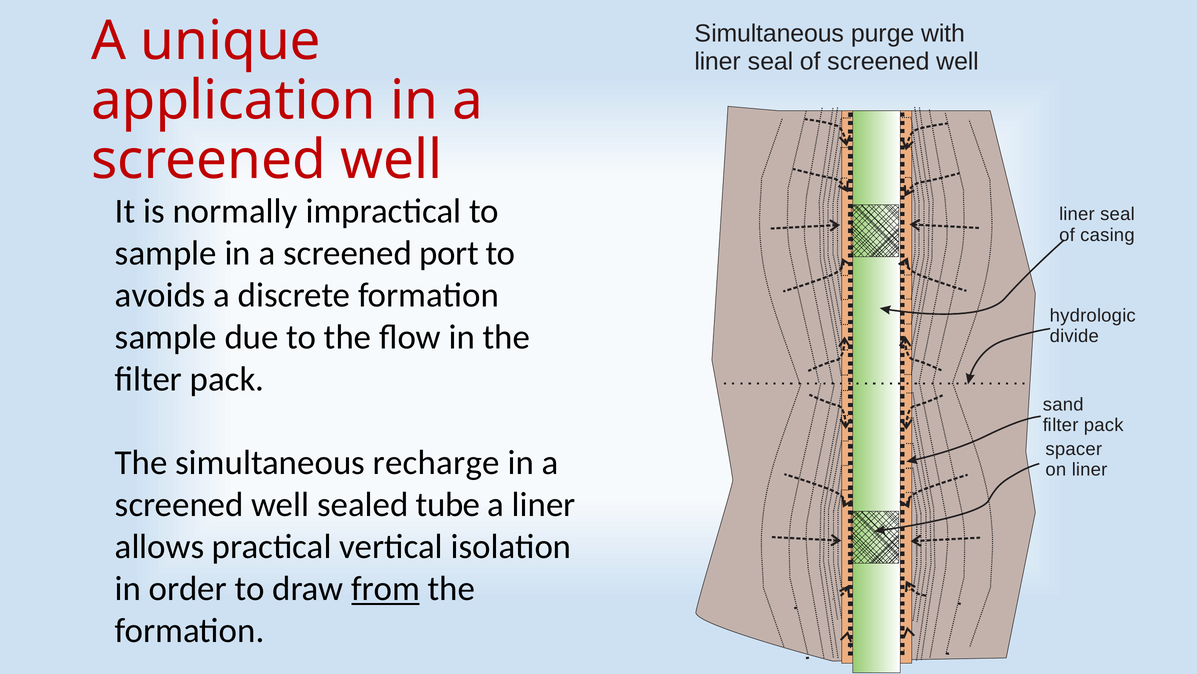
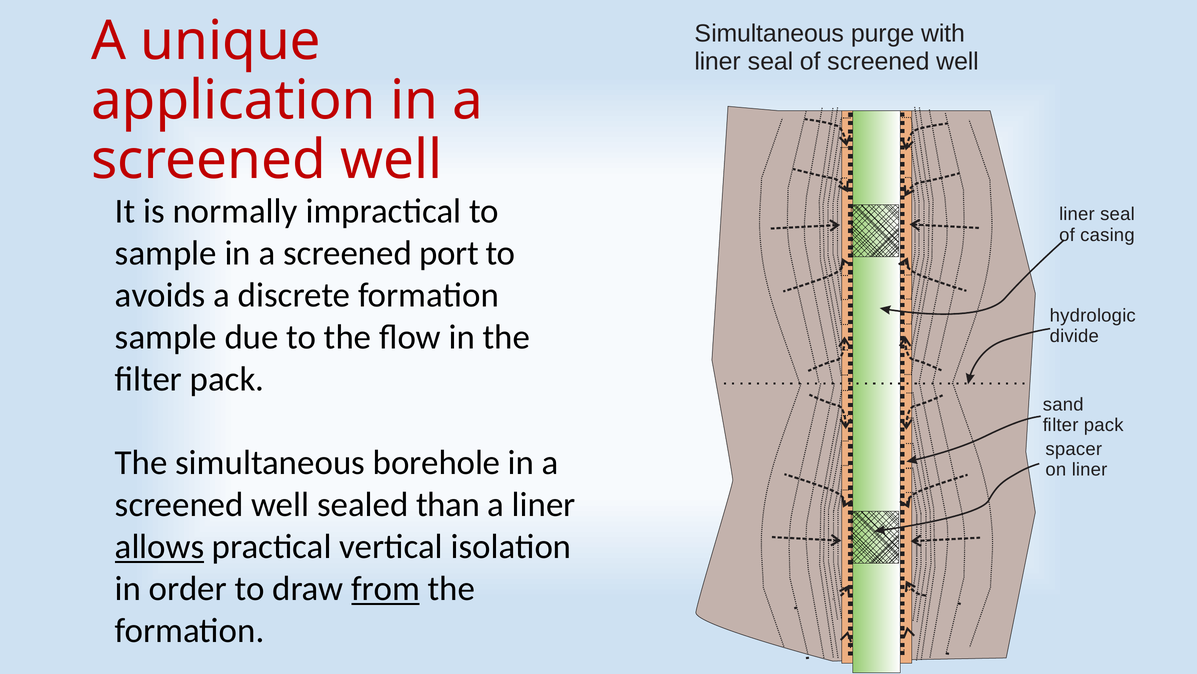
recharge: recharge -> borehole
tube: tube -> than
allows underline: none -> present
